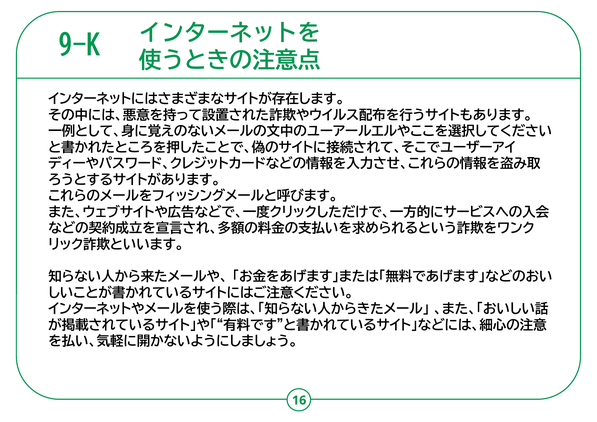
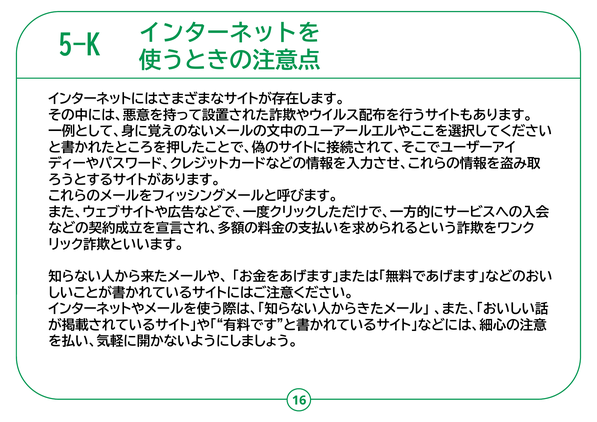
9-K: 9-K -> 5-K
